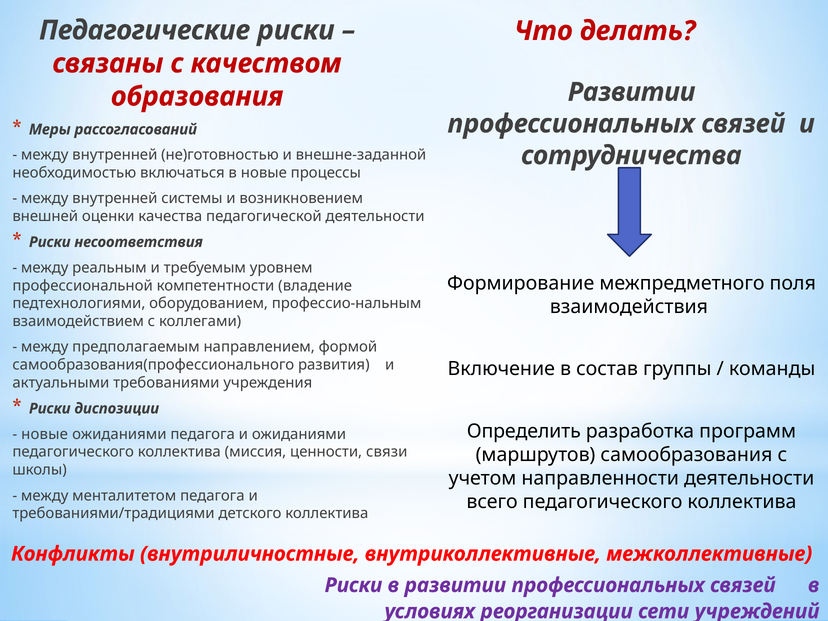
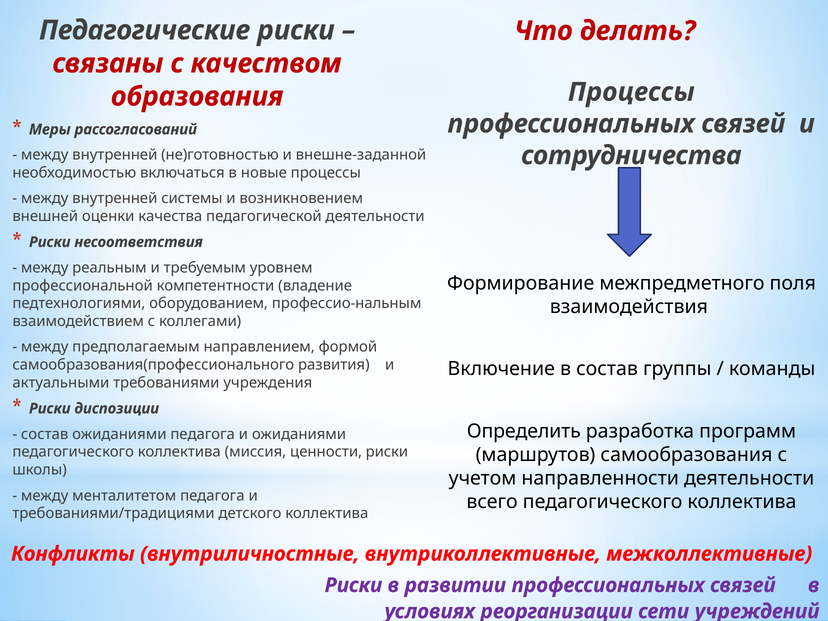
Развитии at (632, 92): Развитии -> Процессы
новые at (45, 434): новые -> состав
ценности связи: связи -> риски
